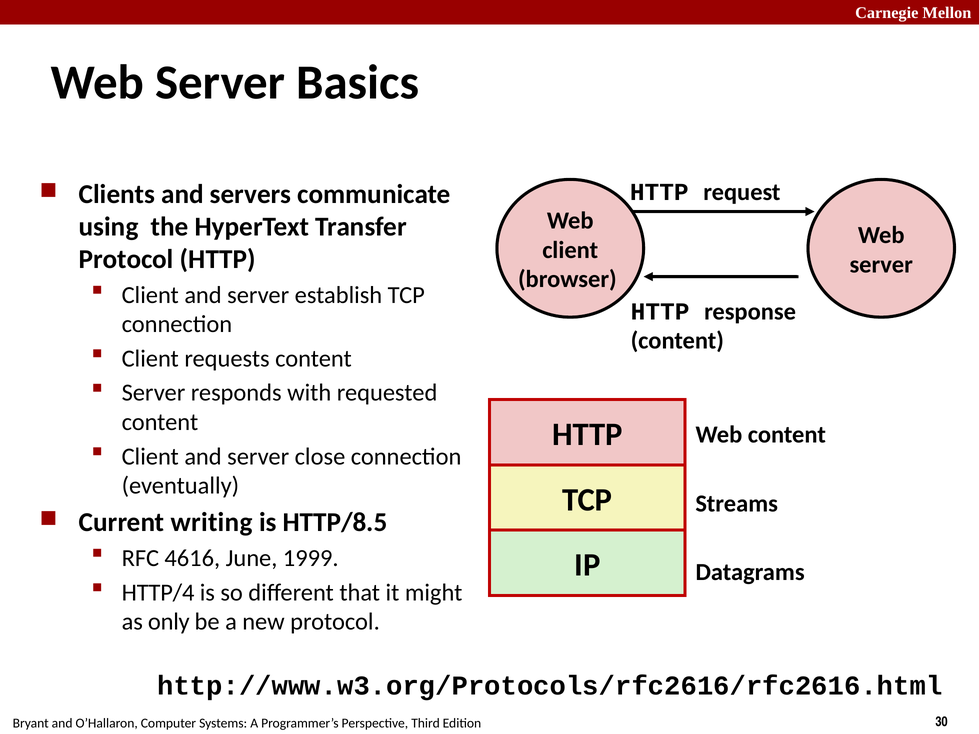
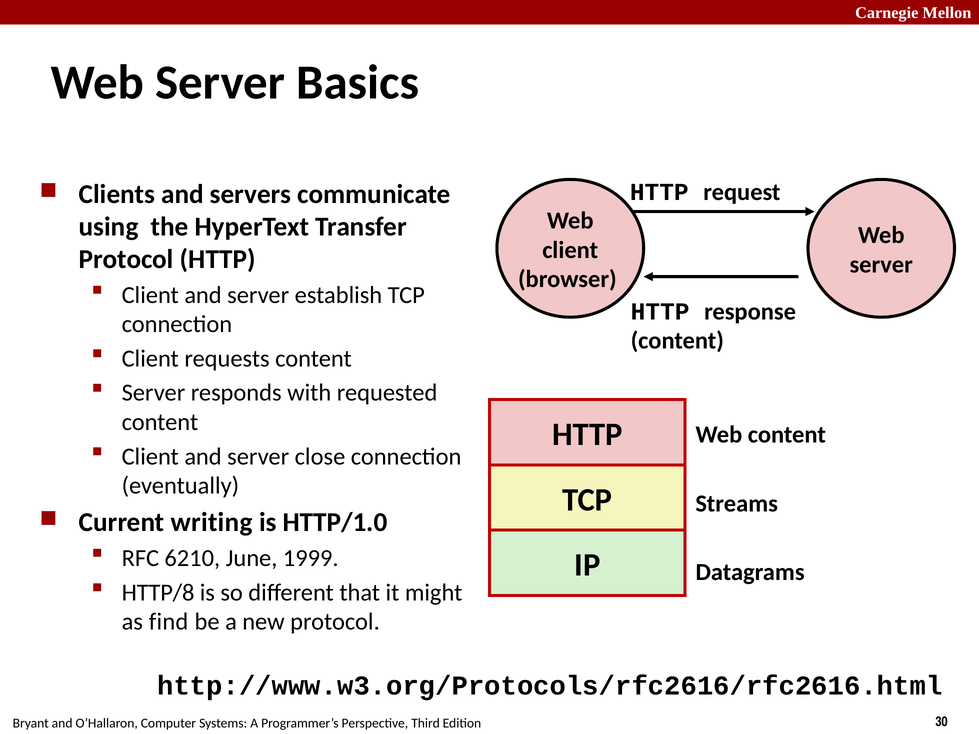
HTTP/8.5: HTTP/8.5 -> HTTP/1.0
4616: 4616 -> 6210
HTTP/4: HTTP/4 -> HTTP/8
only: only -> find
